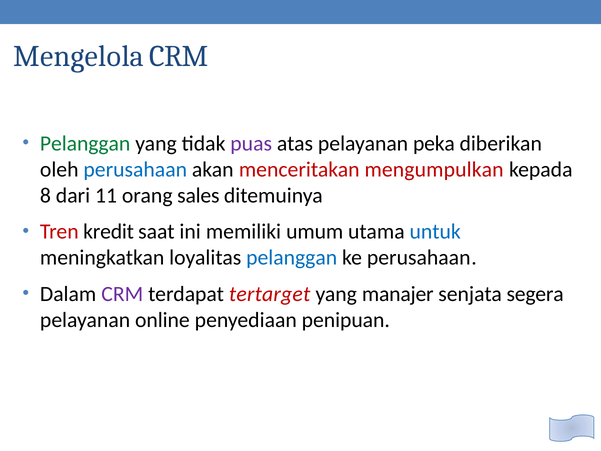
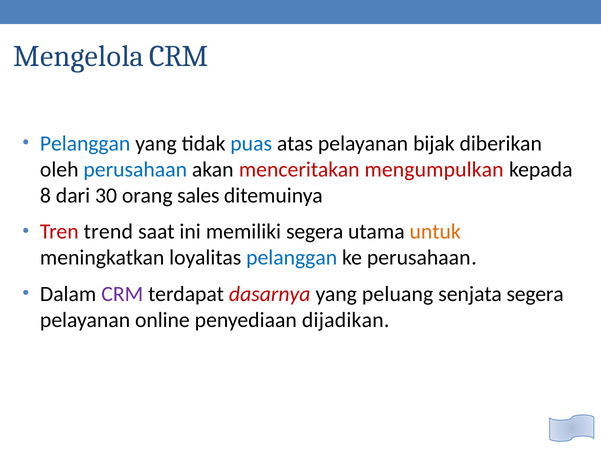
Pelanggan at (85, 144) colour: green -> blue
puas colour: purple -> blue
peka: peka -> bijak
11: 11 -> 30
kredit: kredit -> trend
memiliki umum: umum -> segera
untuk colour: blue -> orange
tertarget: tertarget -> dasarnya
manajer: manajer -> peluang
penipuan: penipuan -> dijadikan
